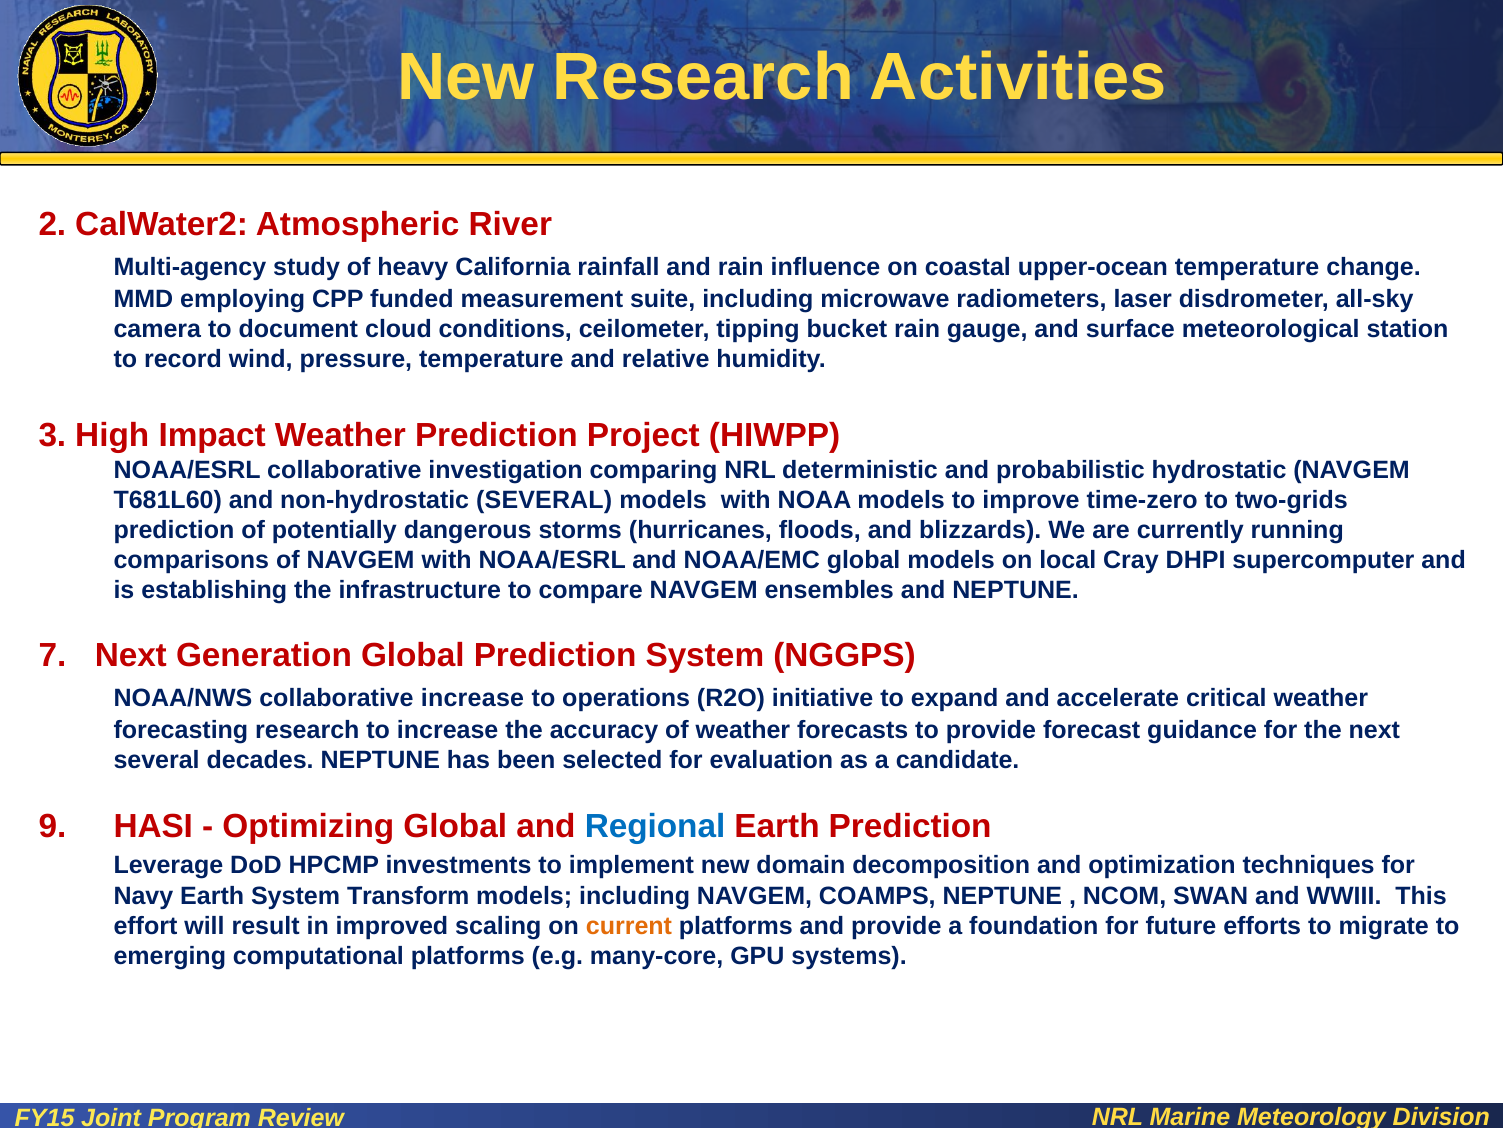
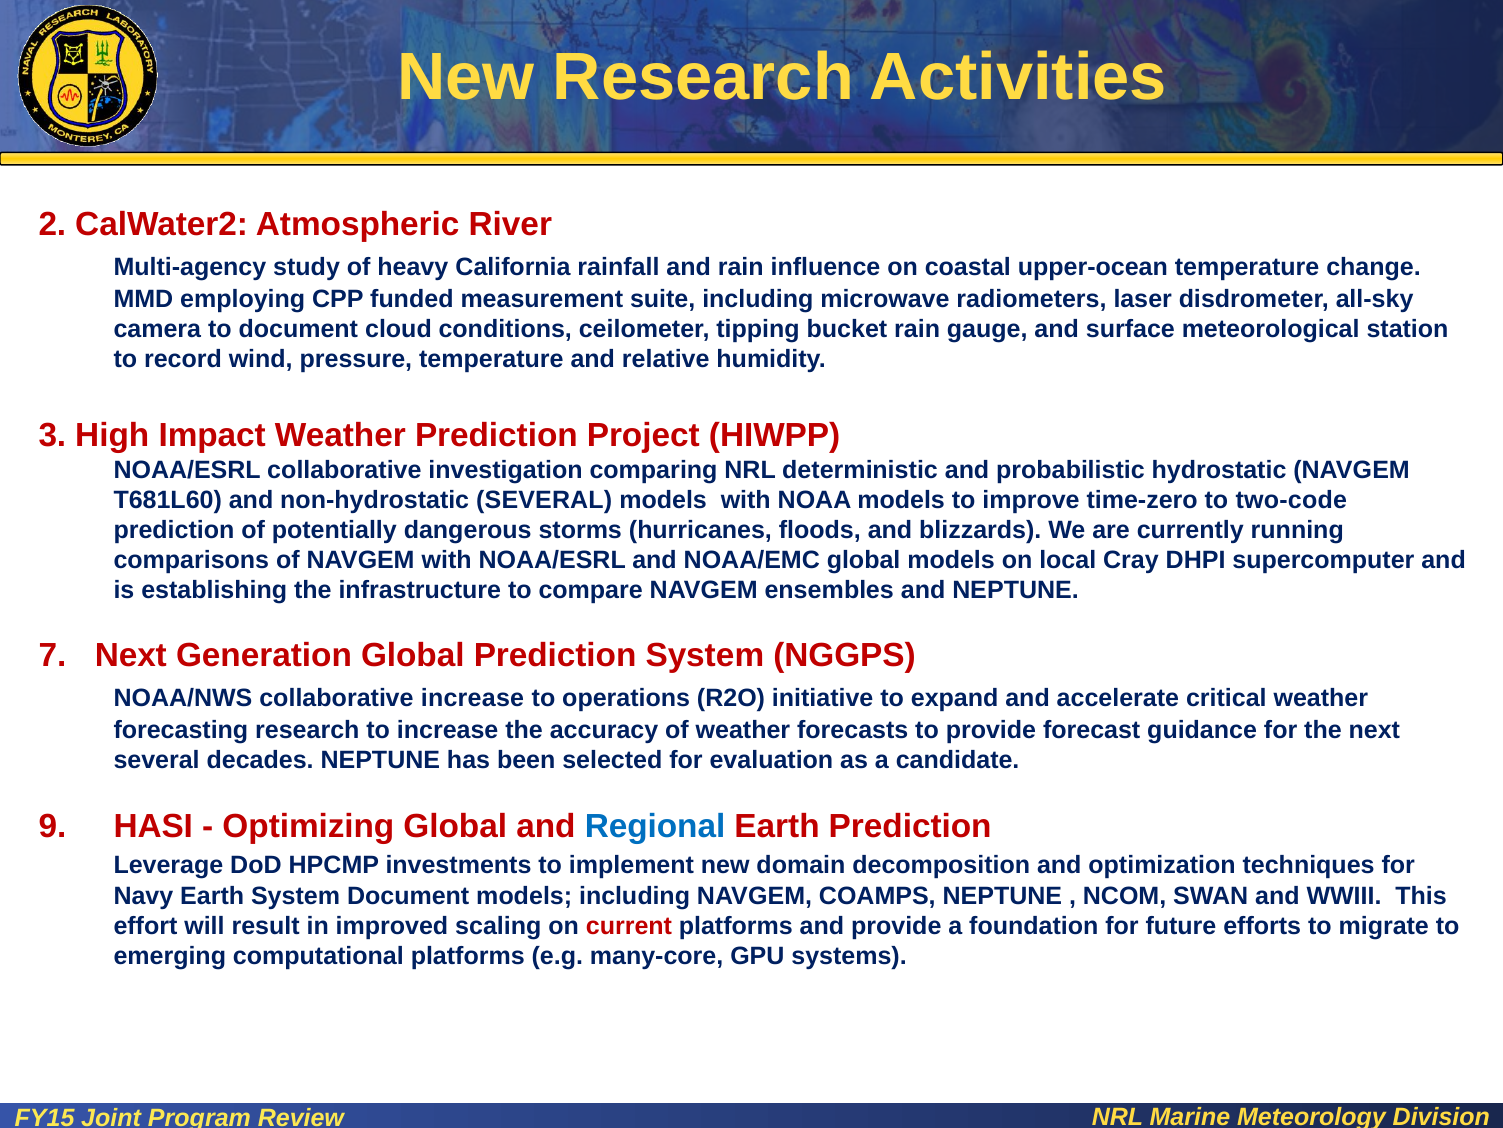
two-grids: two-grids -> two-code
System Transform: Transform -> Document
current colour: orange -> red
